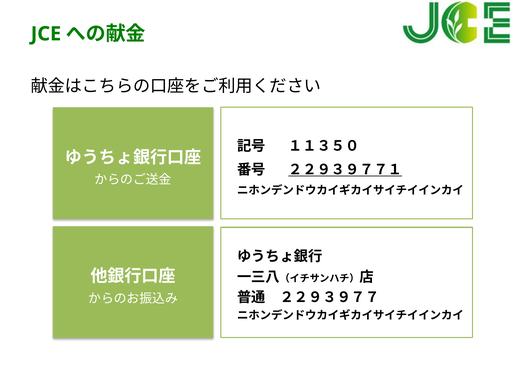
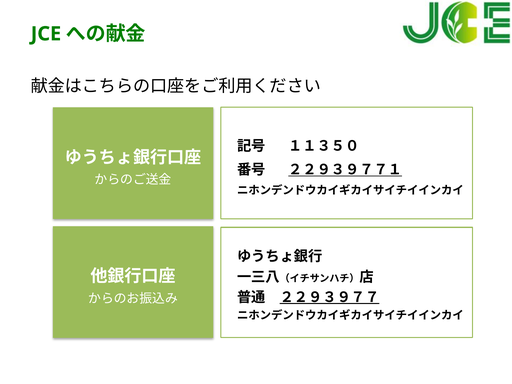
２２９３９７７ underline: none -> present
